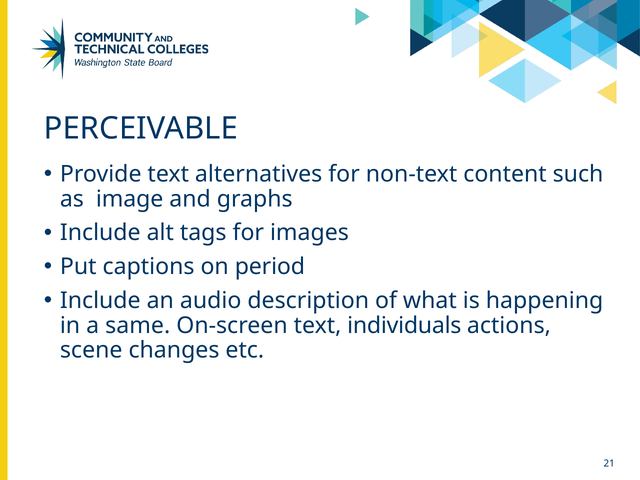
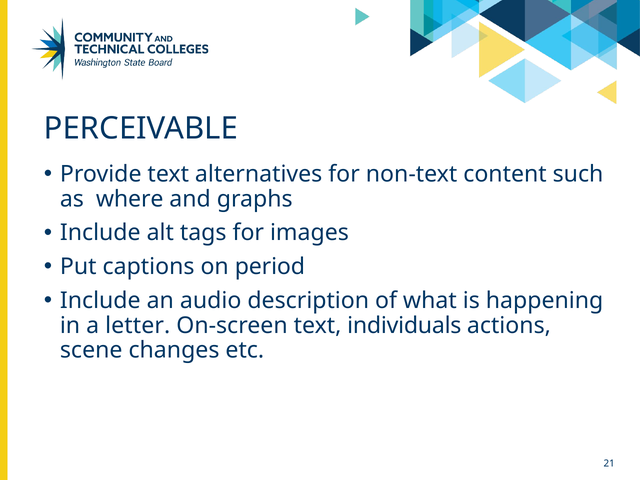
image: image -> where
same: same -> letter
